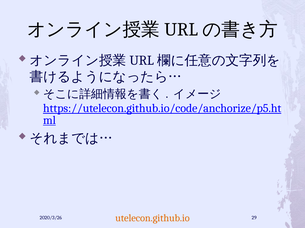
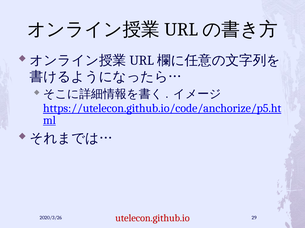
utelecon.github.io colour: orange -> red
